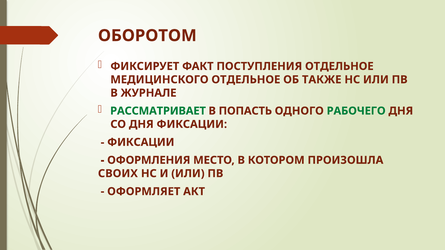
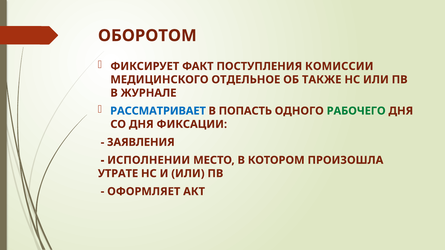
ПОСТУПЛЕНИЯ ОТДЕЛЬНОЕ: ОТДЕЛЬНОЕ -> КОМИССИИ
РАССМАТРИВАЕТ colour: green -> blue
ФИКСАЦИИ at (141, 142): ФИКСАЦИИ -> ЗАЯВЛЕНИЯ
ОФОРМЛЕНИЯ: ОФОРМЛЕНИЯ -> ИСПОЛНЕНИИ
СВОИХ: СВОИХ -> УТРАТЕ
